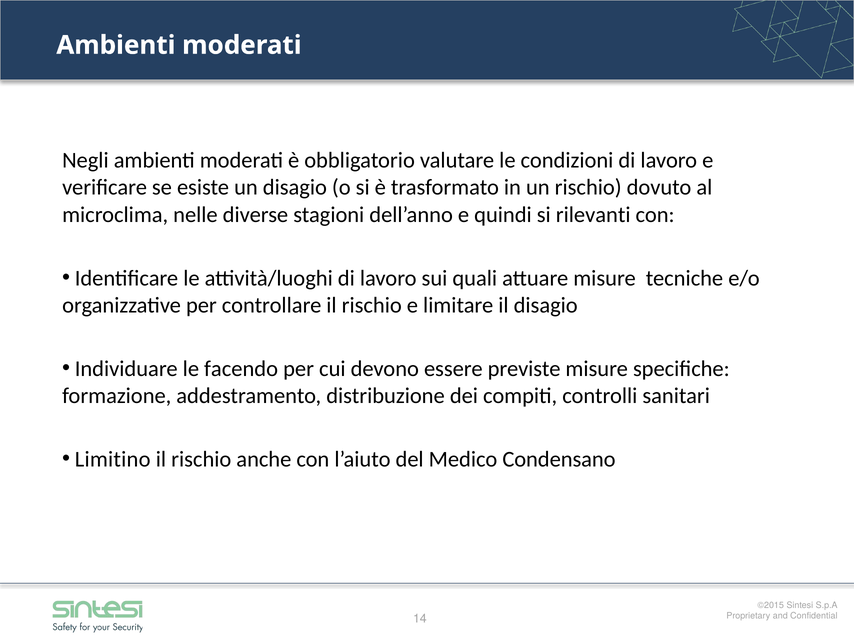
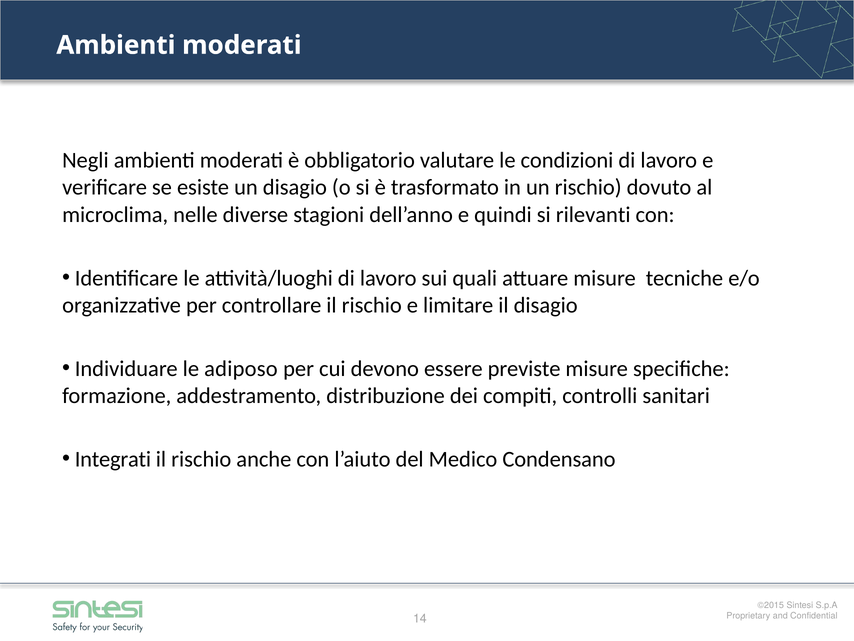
facendo: facendo -> adiposo
Limitino: Limitino -> Integrati
